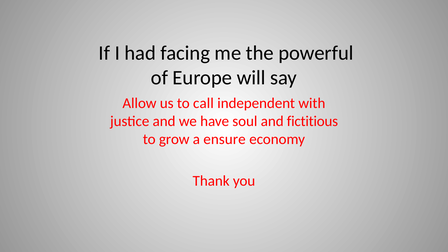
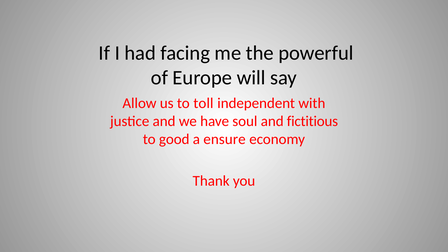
call: call -> toll
grow: grow -> good
